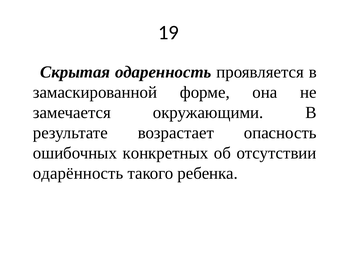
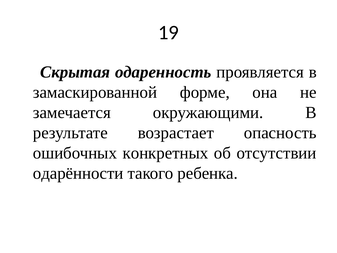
одарённость: одарённость -> одарённости
